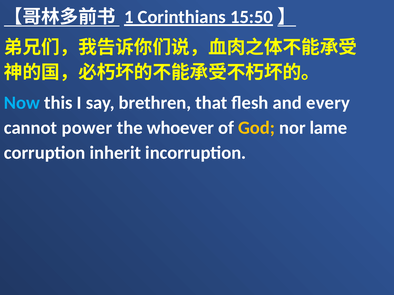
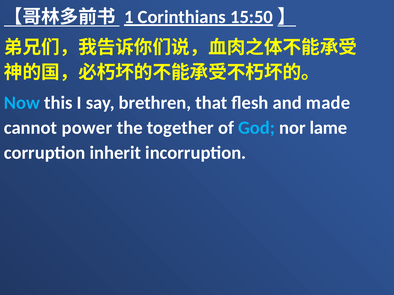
every: every -> made
whoever: whoever -> together
God colour: yellow -> light blue
